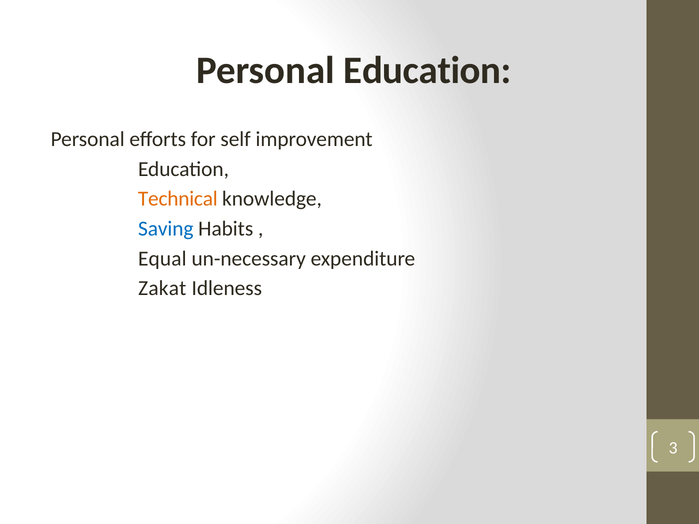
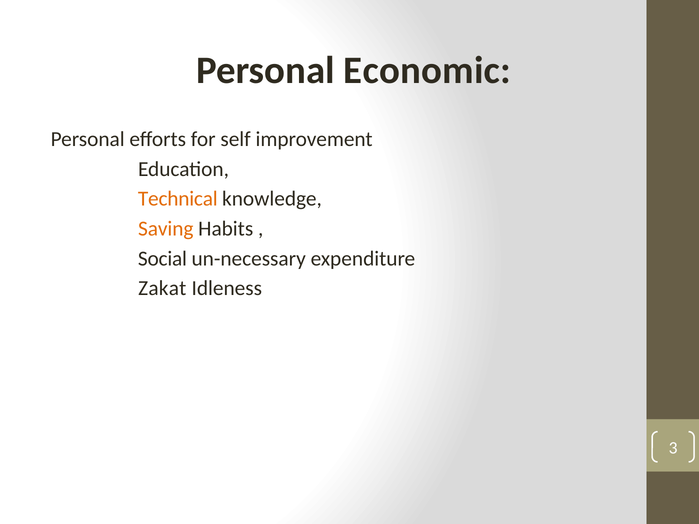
Personal Education: Education -> Economic
Saving colour: blue -> orange
Equal: Equal -> Social
